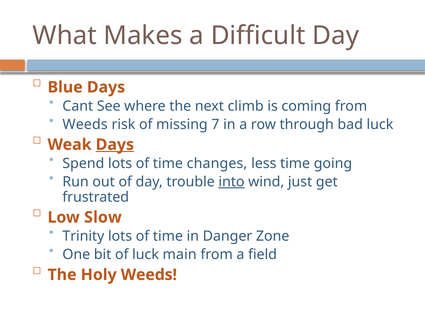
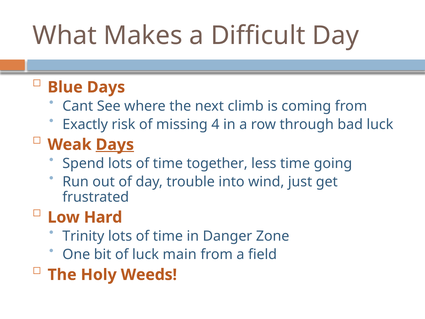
Weeds at (85, 124): Weeds -> Exactly
7: 7 -> 4
changes: changes -> together
into underline: present -> none
Slow: Slow -> Hard
